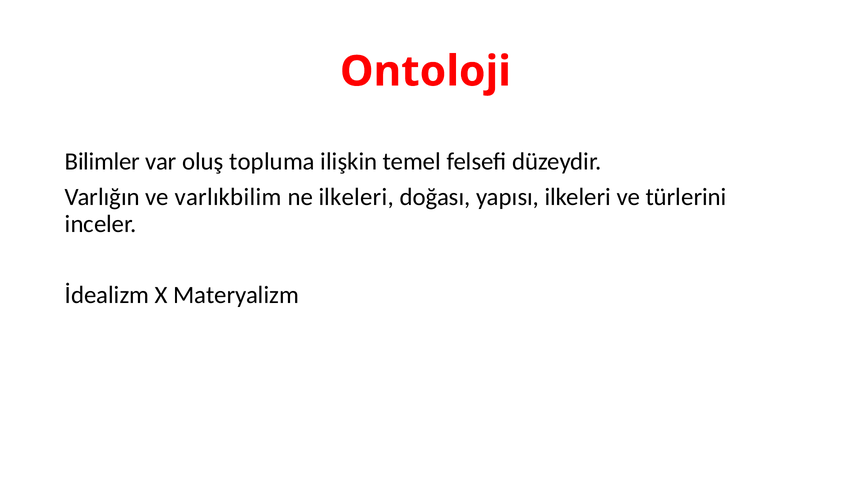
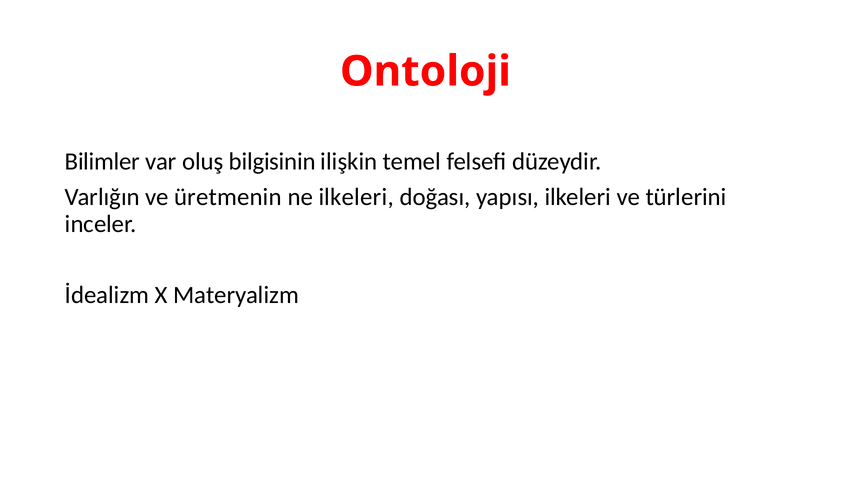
topluma: topluma -> bilgisinin
varlıkbilim: varlıkbilim -> üretmenin
